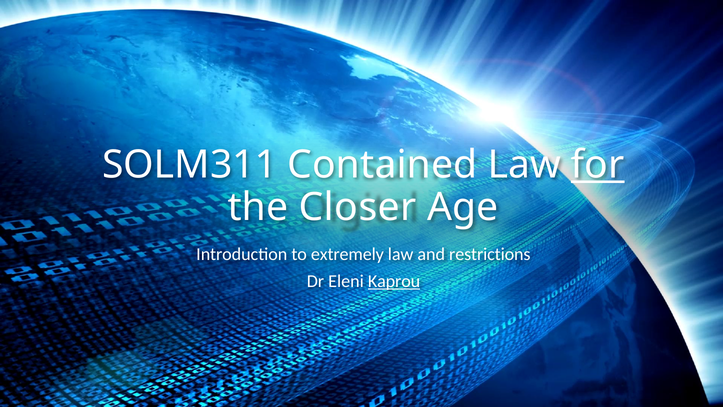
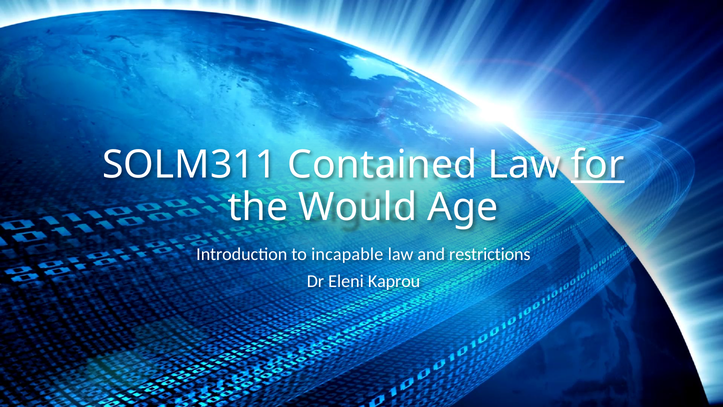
Closer: Closer -> Would
extremely: extremely -> incapable
Kaprou underline: present -> none
